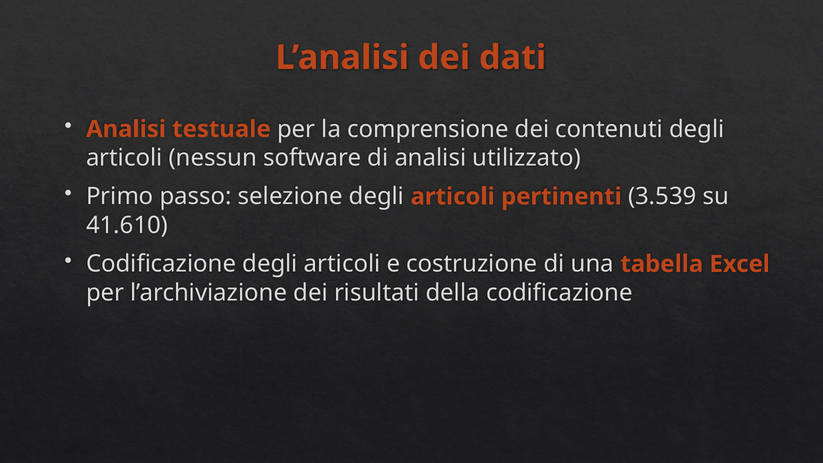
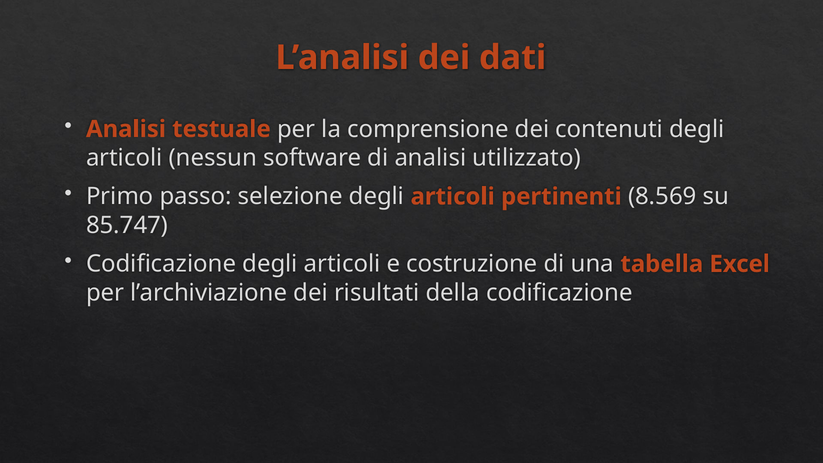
3.539: 3.539 -> 8.569
41.610: 41.610 -> 85.747
